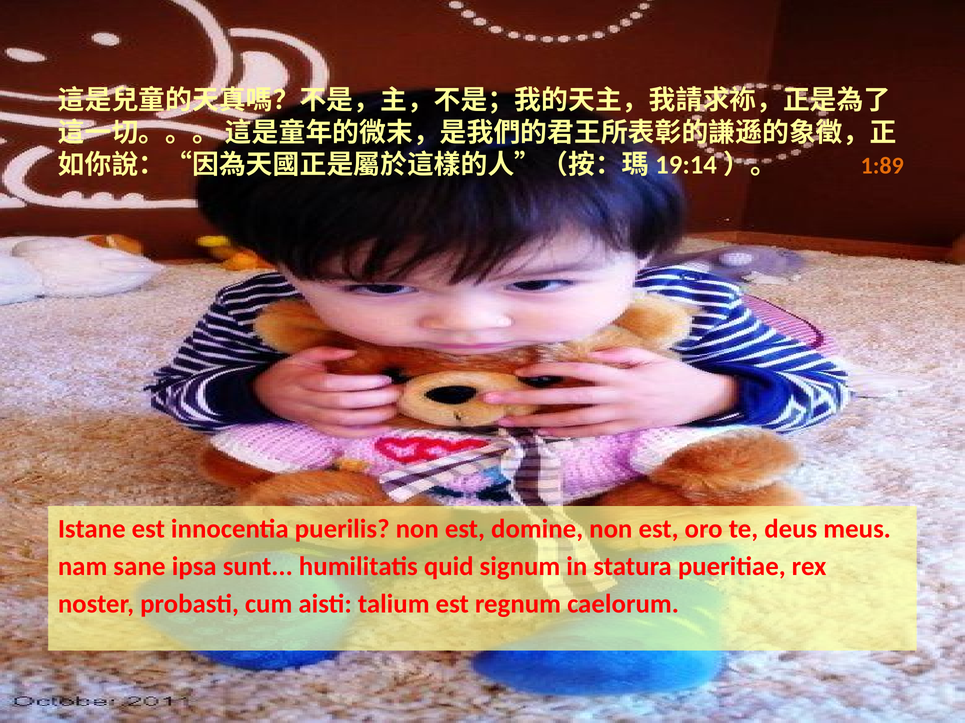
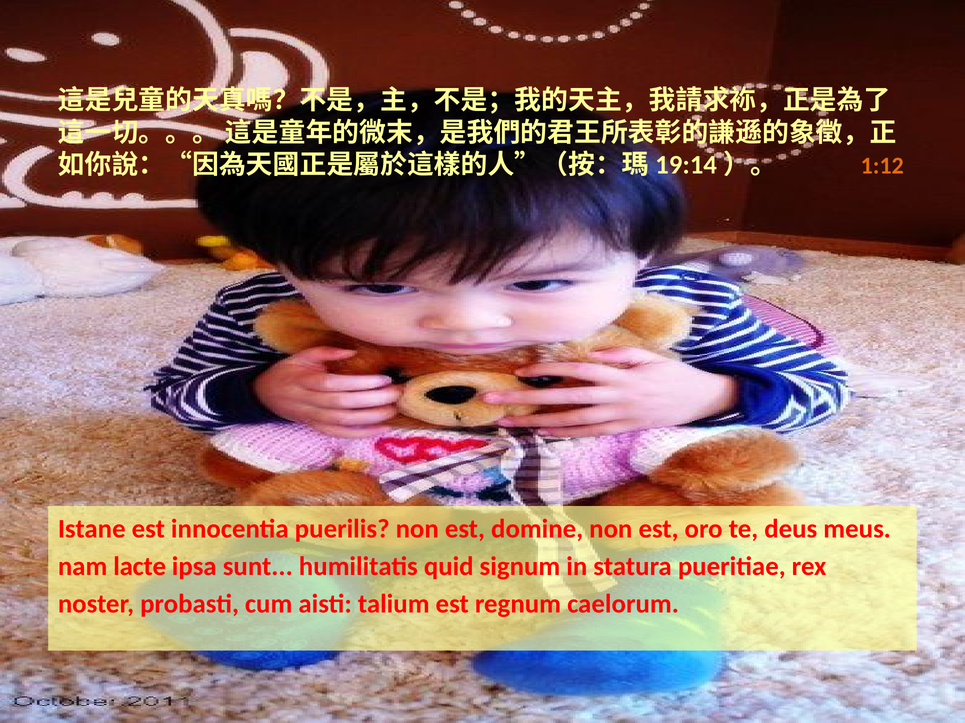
1:89: 1:89 -> 1:12
sane: sane -> lacte
